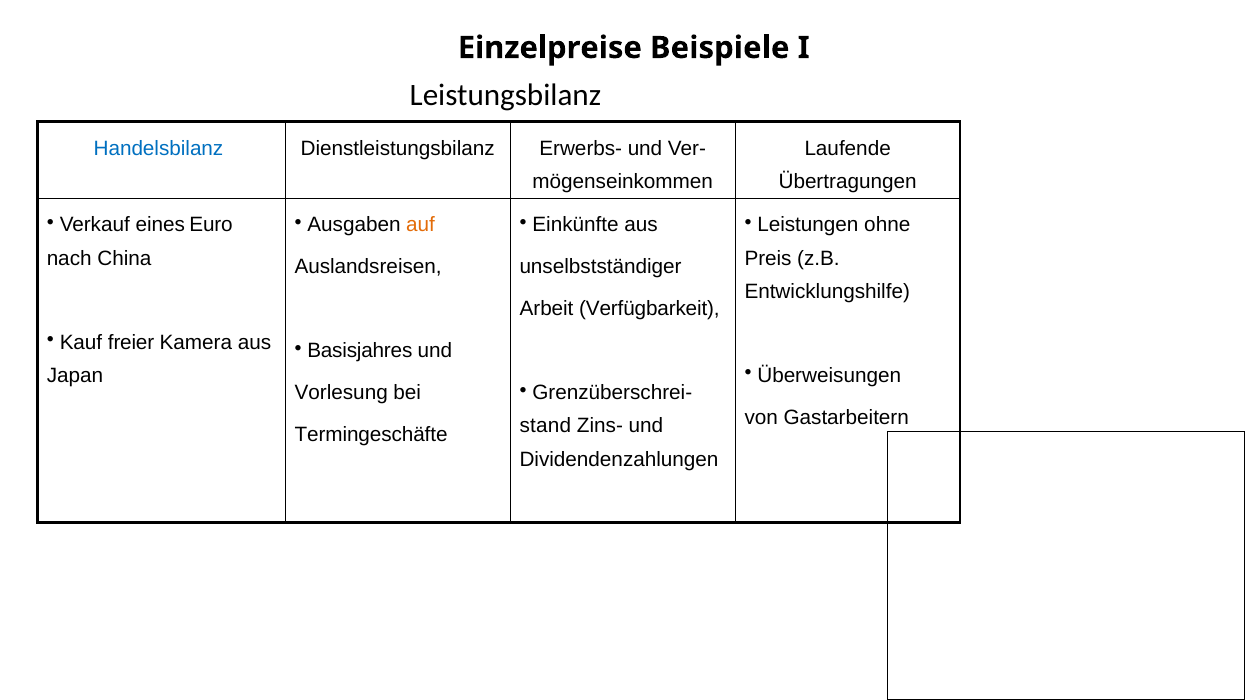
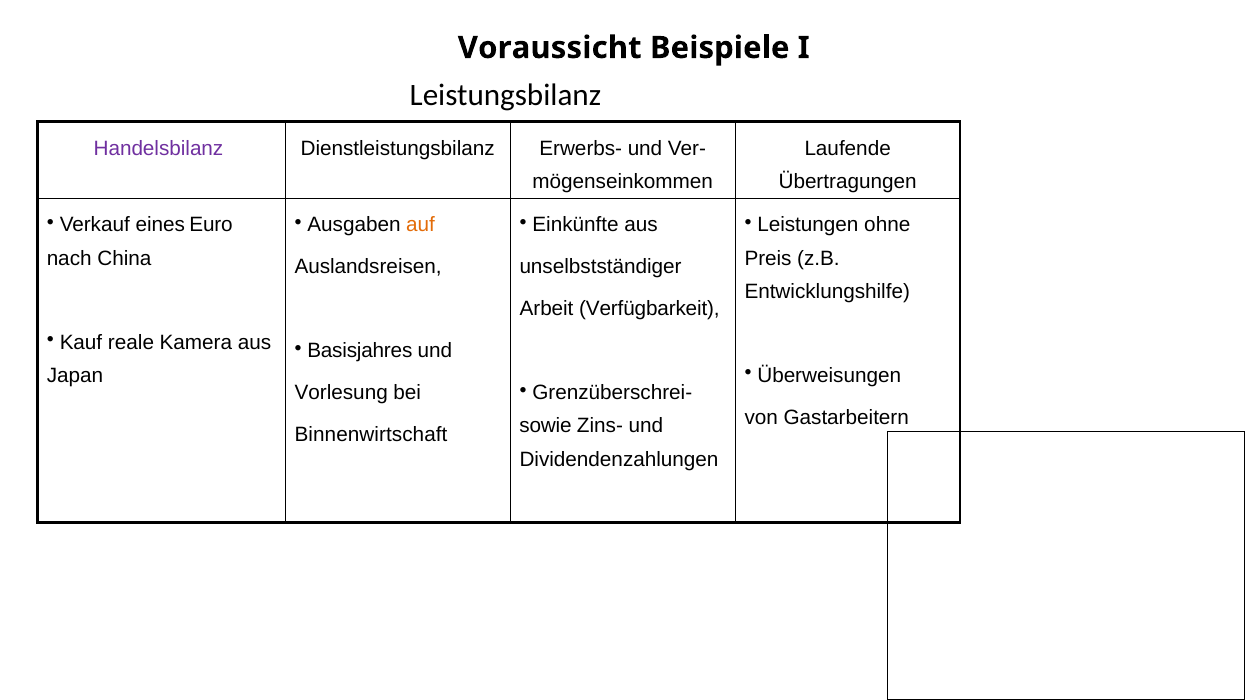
Einzelpreise: Einzelpreise -> Voraussicht
Handelsbilanz colour: blue -> purple
freier: freier -> reale
stand: stand -> sowie
Termingeschäfte: Termingeschäfte -> Binnenwirtschaft
